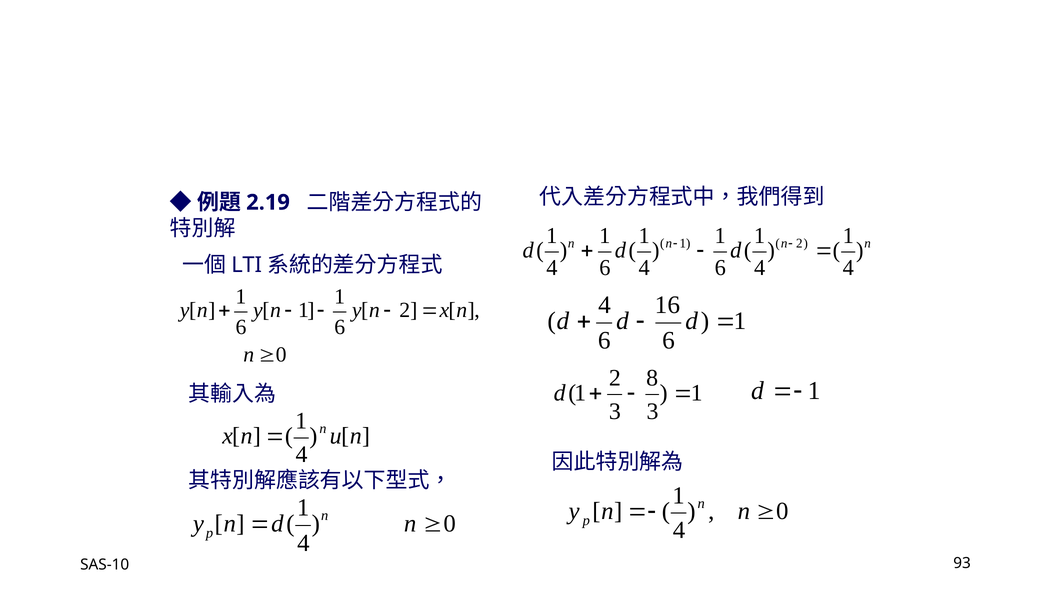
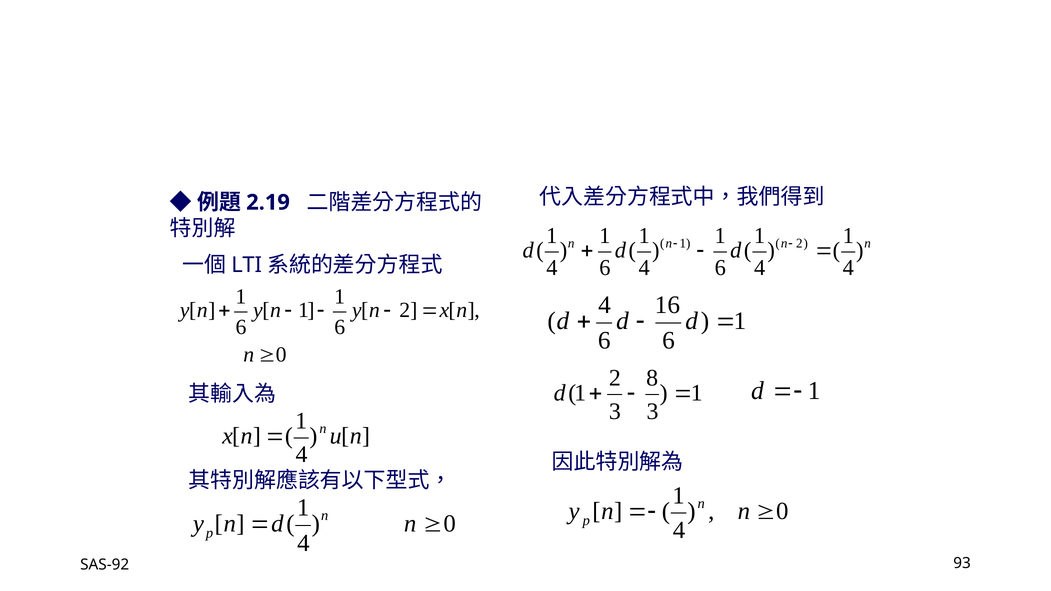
SAS-10: SAS-10 -> SAS-92
